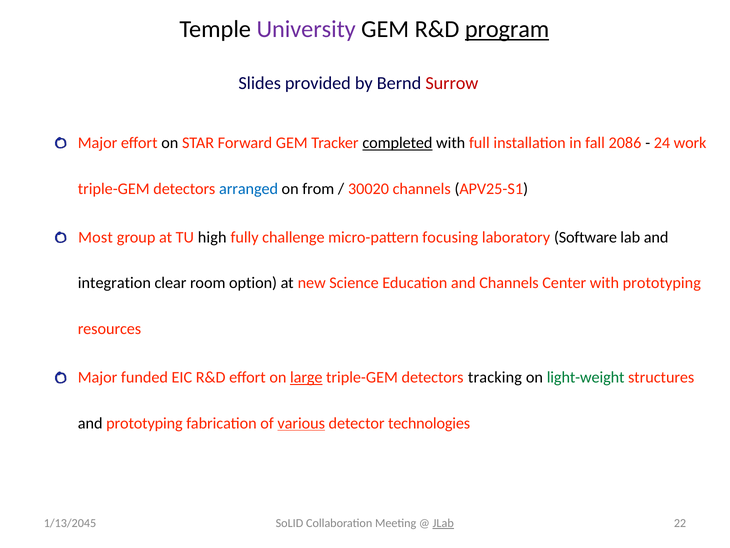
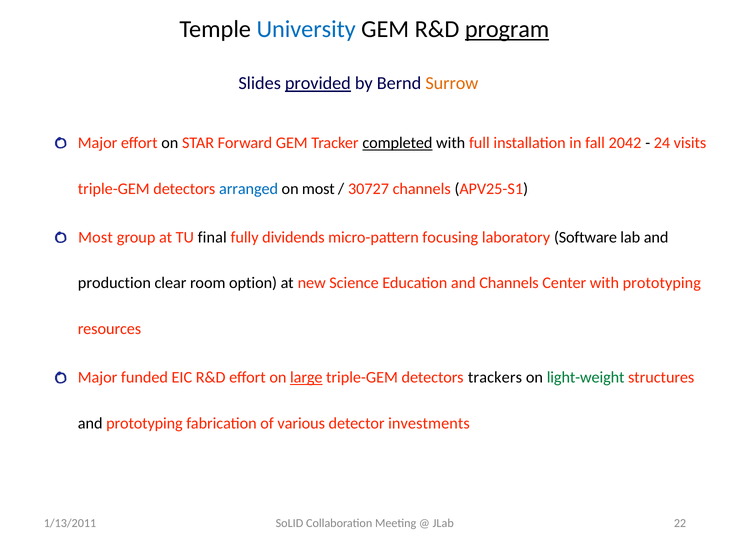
University colour: purple -> blue
provided underline: none -> present
Surrow colour: red -> orange
2086: 2086 -> 2042
work: work -> visits
on from: from -> most
30020: 30020 -> 30727
high: high -> final
challenge: challenge -> dividends
integration: integration -> production
tracking: tracking -> trackers
various underline: present -> none
technologies: technologies -> investments
JLab underline: present -> none
1/13/2045: 1/13/2045 -> 1/13/2011
